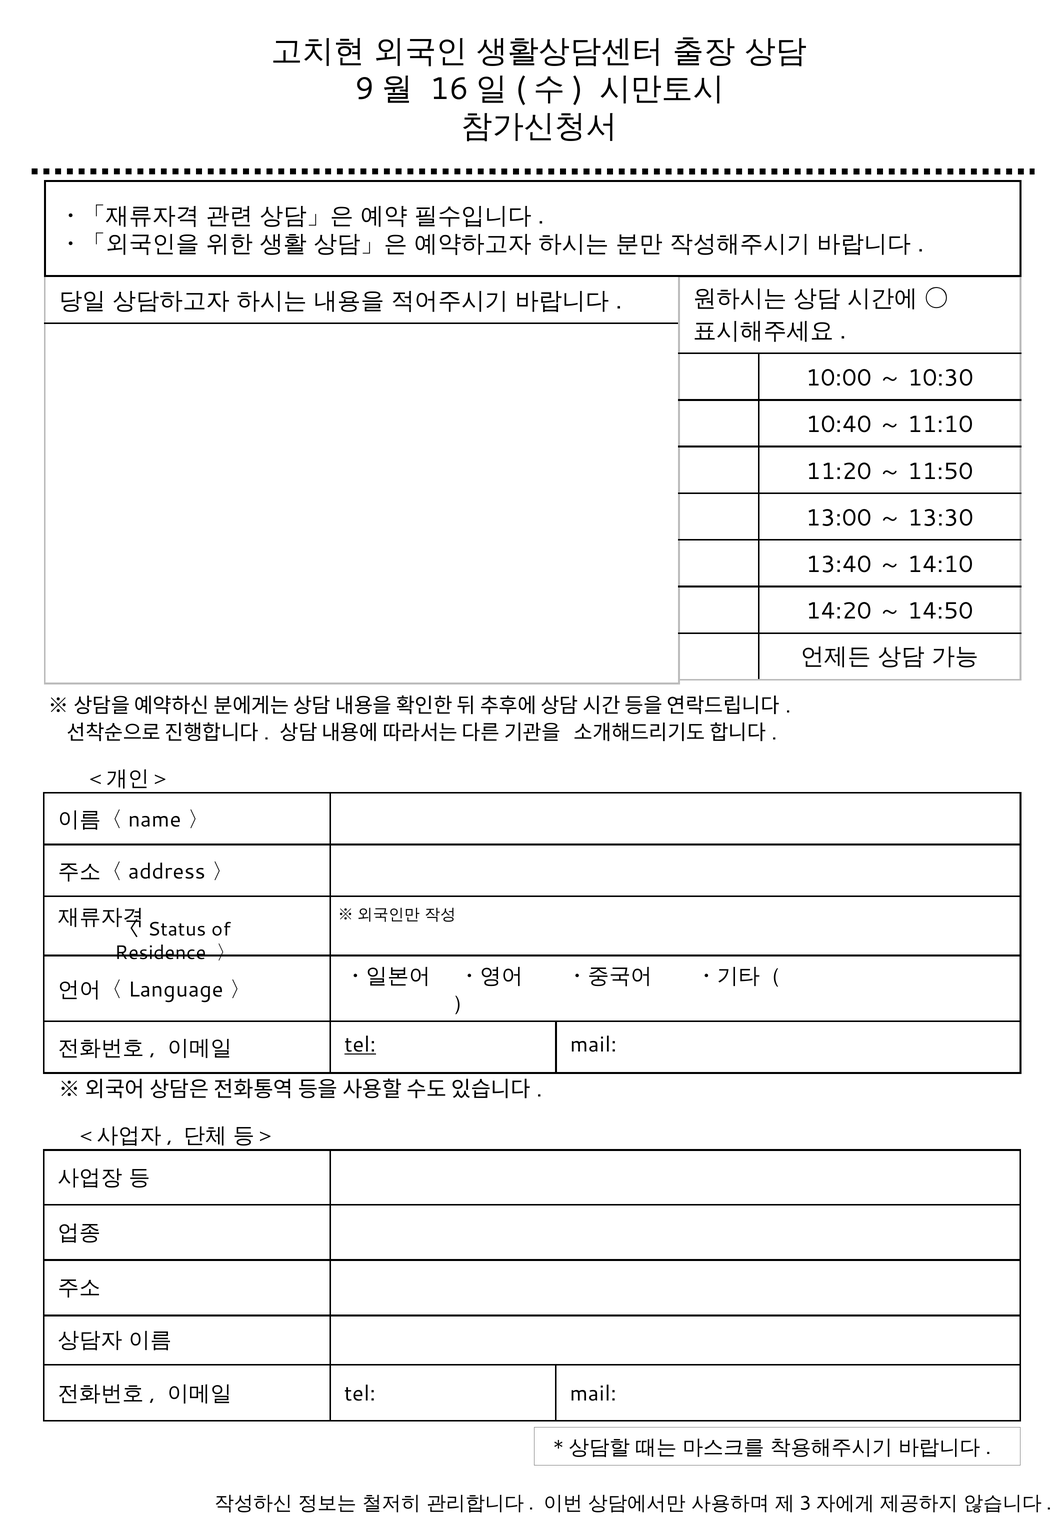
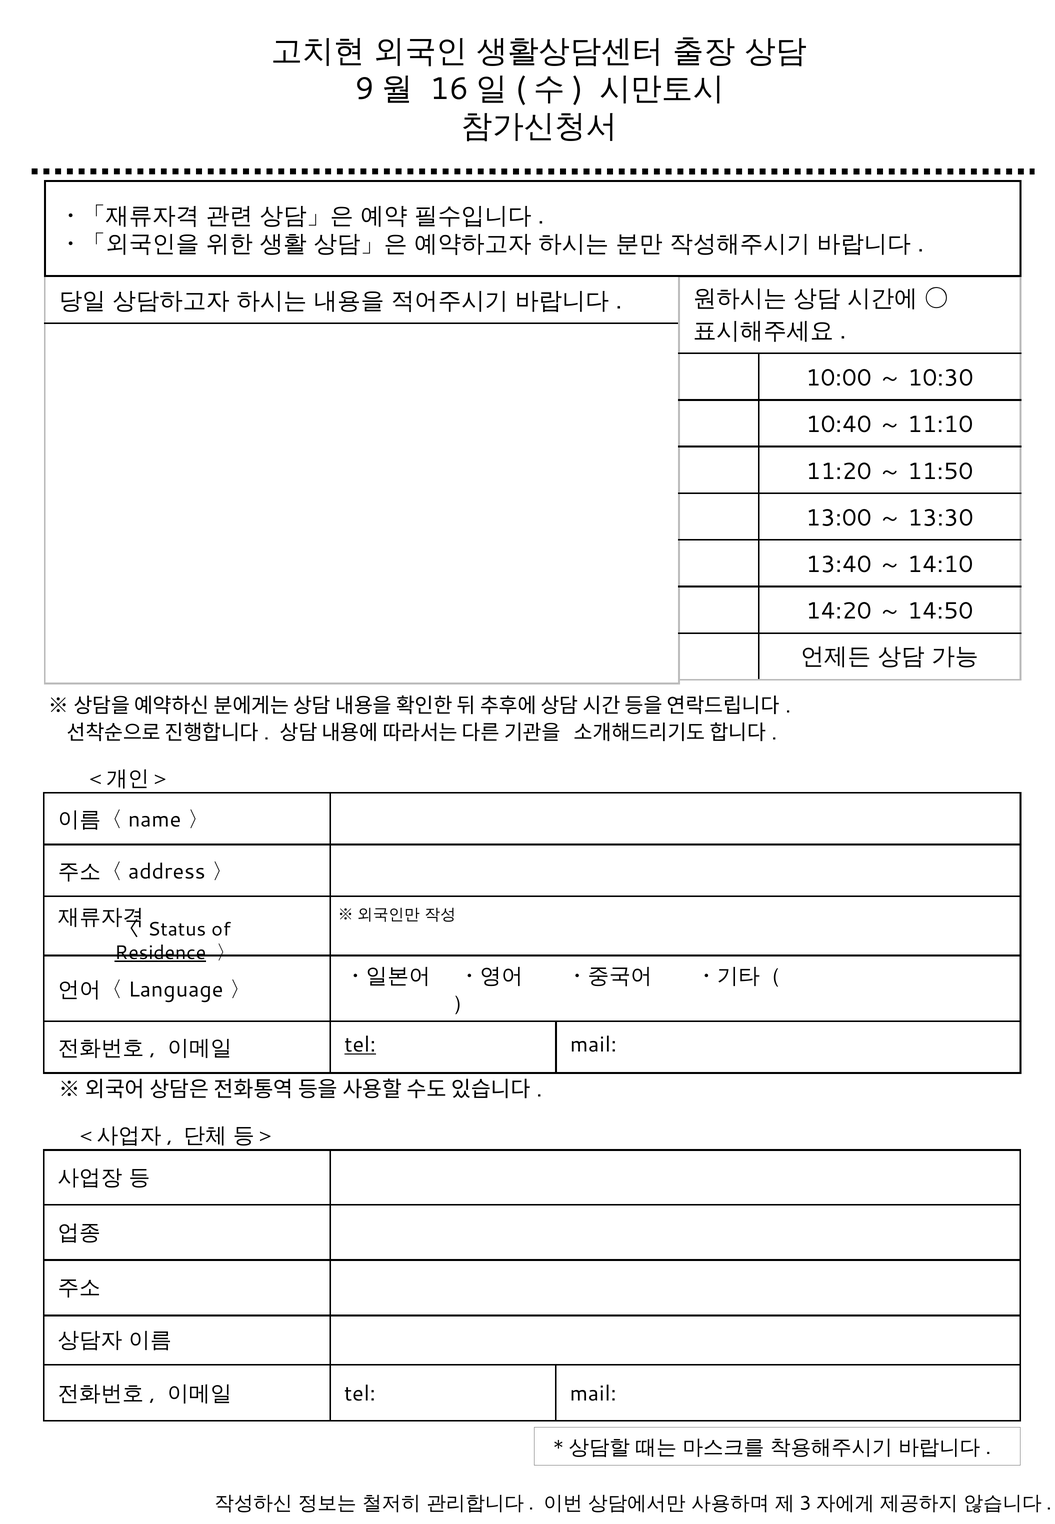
Residence underline: none -> present
